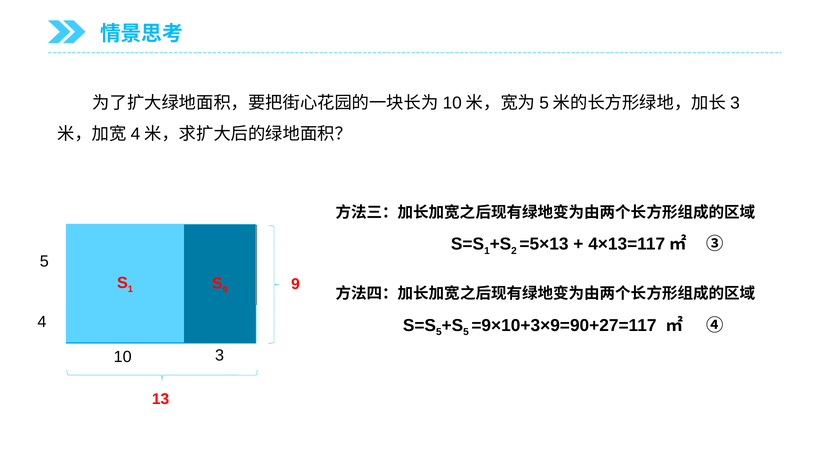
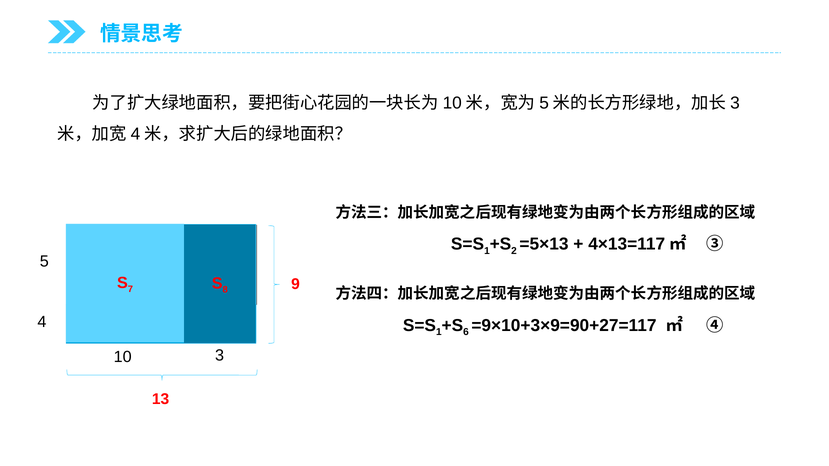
1 at (130, 289): 1 -> 7
9 at (225, 290): 9 -> 8
5 at (439, 332): 5 -> 1
5 at (466, 332): 5 -> 6
